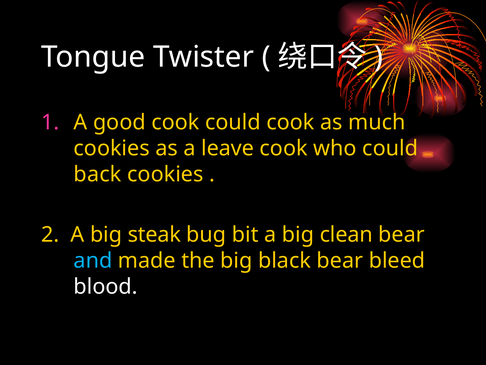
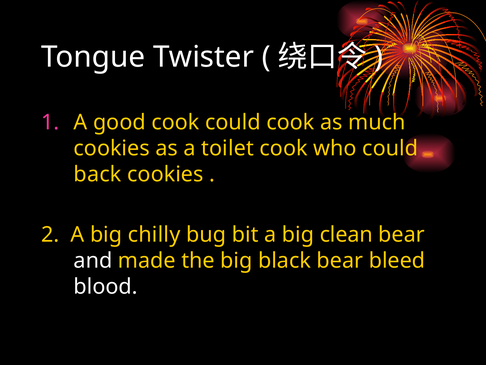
leave: leave -> toilet
steak: steak -> chilly
and colour: light blue -> white
